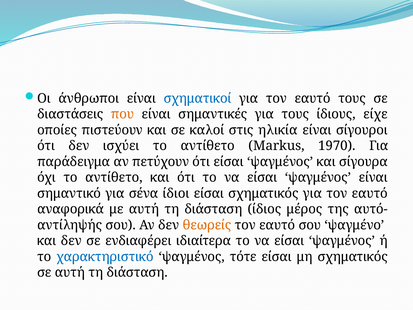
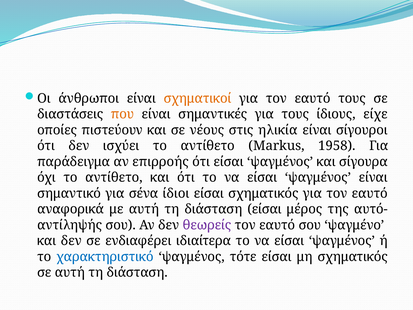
σχηματικοί colour: blue -> orange
καλοί: καλοί -> νέους
1970: 1970 -> 1958
πετύχουν: πετύχουν -> επιρροής
διάσταση ίδιος: ίδιος -> είσαι
θεωρείς colour: orange -> purple
